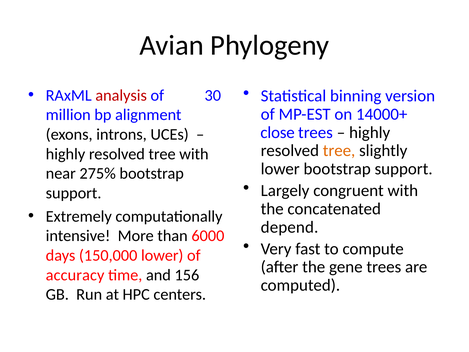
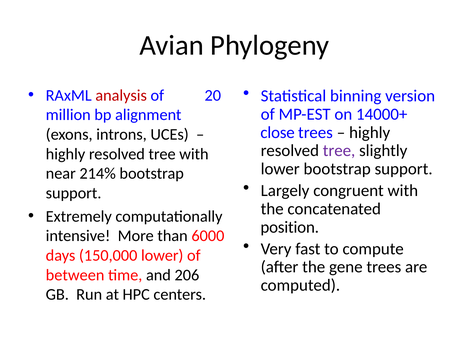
30: 30 -> 20
tree at (339, 151) colour: orange -> purple
275%: 275% -> 214%
depend: depend -> position
accuracy: accuracy -> between
156: 156 -> 206
